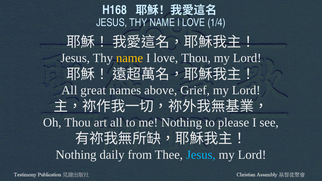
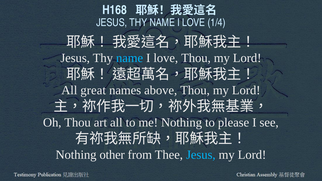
name at (130, 58) colour: yellow -> light blue
above Grief: Grief -> Thou
daily: daily -> other
